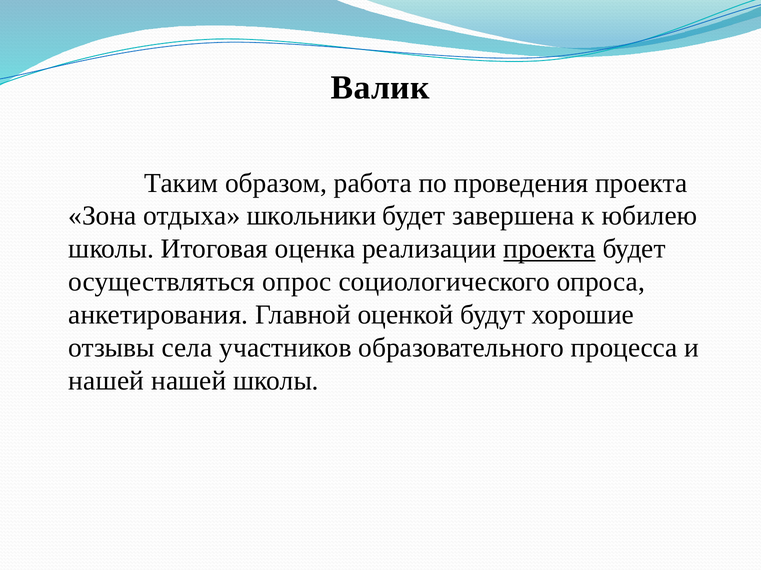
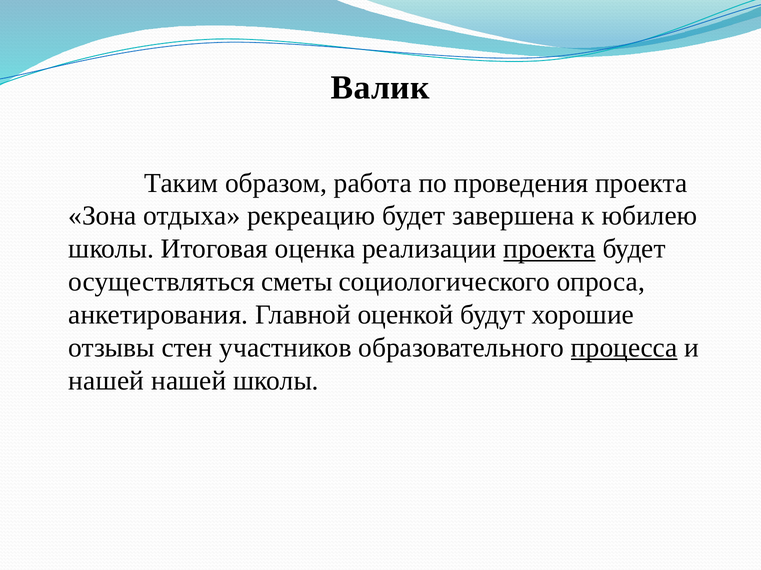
школьники: школьники -> рекреацию
опрос: опрос -> сметы
села: села -> стен
процесса underline: none -> present
